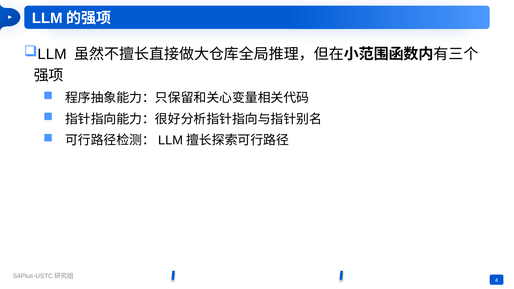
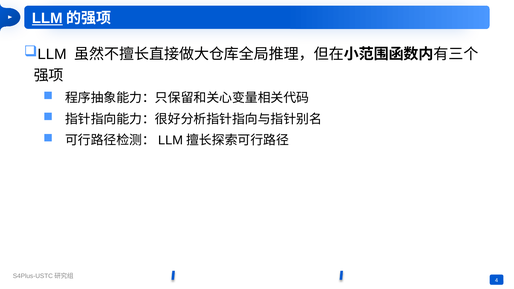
LLM underline: none -> present
